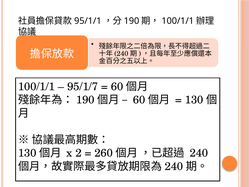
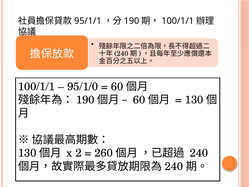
95/1/7: 95/1/7 -> 95/1/0
